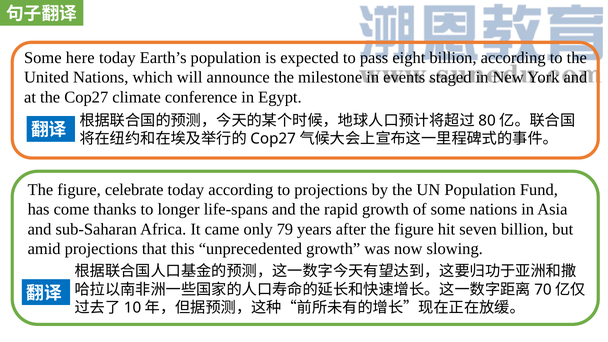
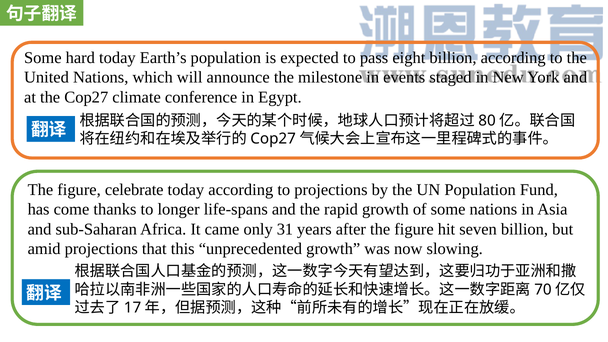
here: here -> hard
79: 79 -> 31
10: 10 -> 17
